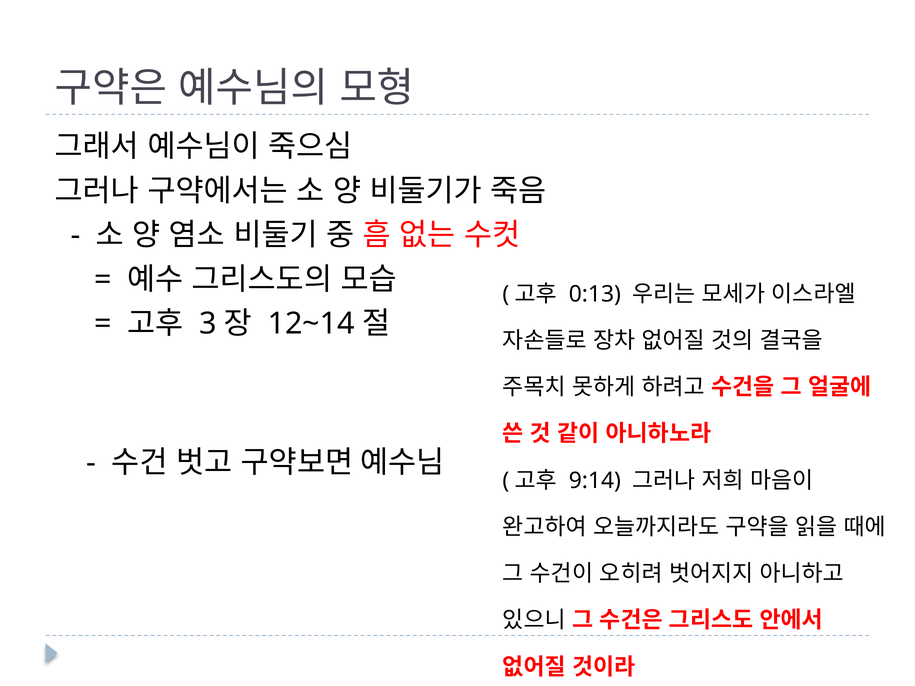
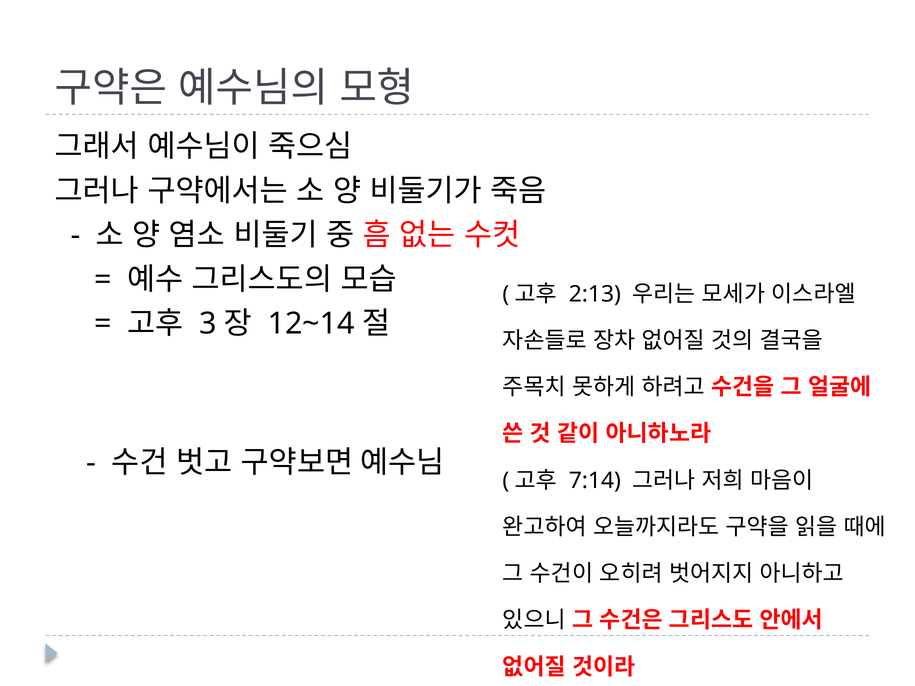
0:13: 0:13 -> 2:13
9:14: 9:14 -> 7:14
